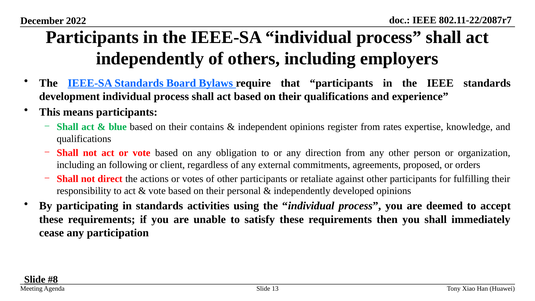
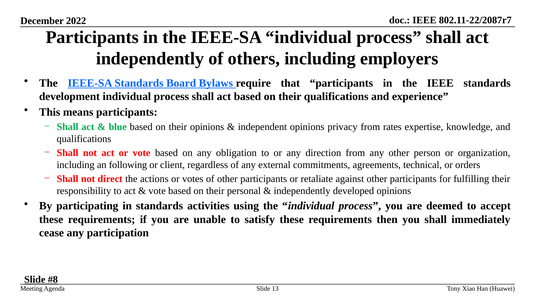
their contains: contains -> opinions
register: register -> privacy
proposed: proposed -> technical
